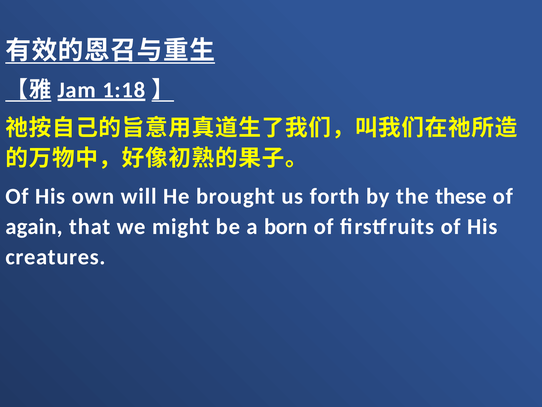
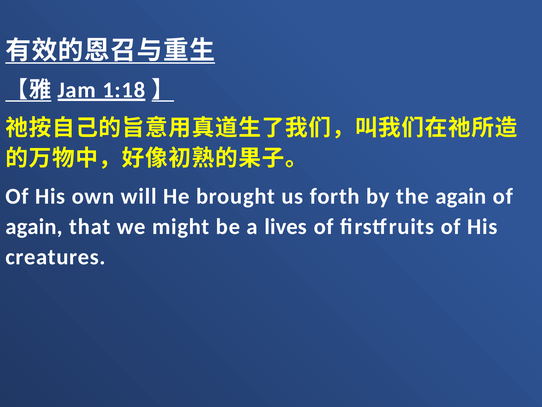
the these: these -> again
born: born -> lives
